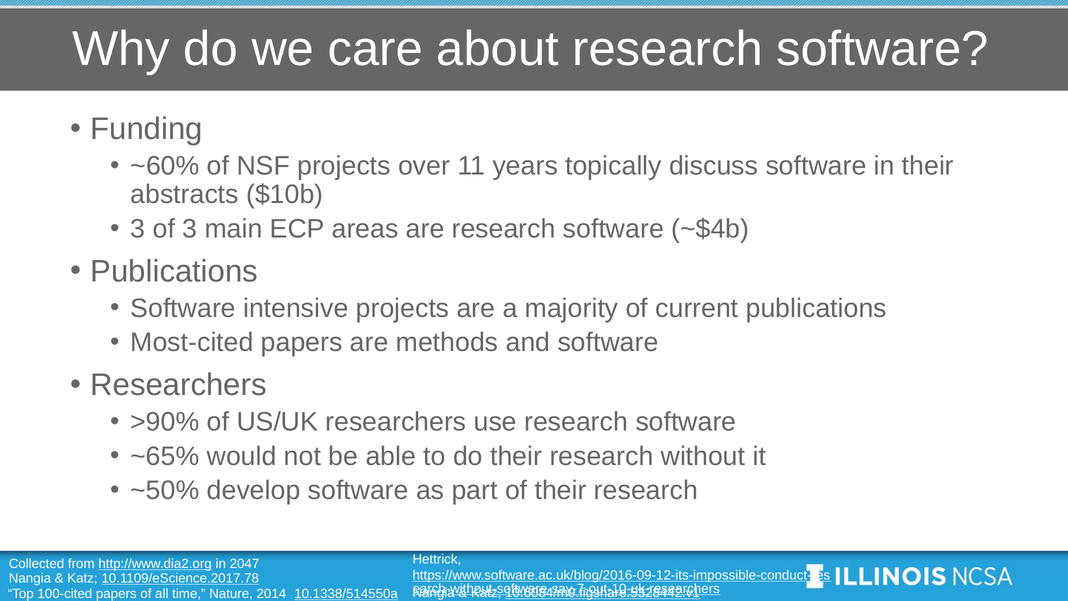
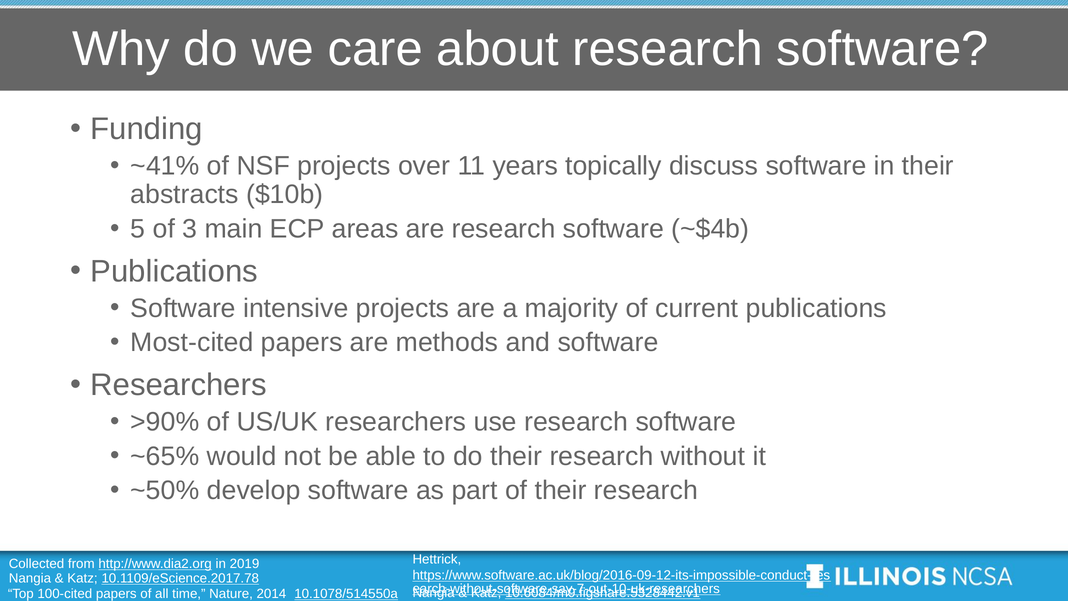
~60%: ~60% -> ~41%
3 at (138, 229): 3 -> 5
2047: 2047 -> 2019
10.1338/514550a: 10.1338/514550a -> 10.1078/514550a
